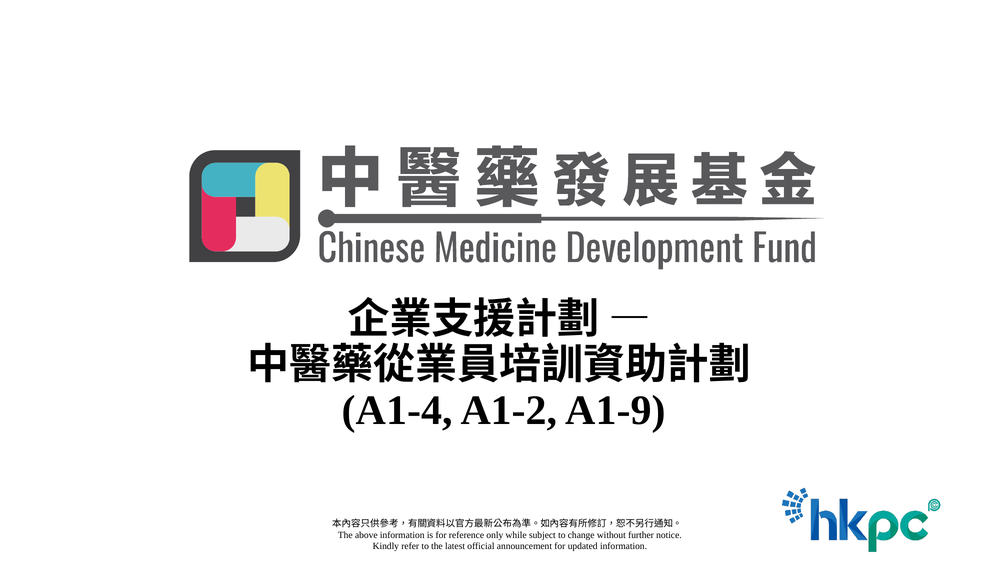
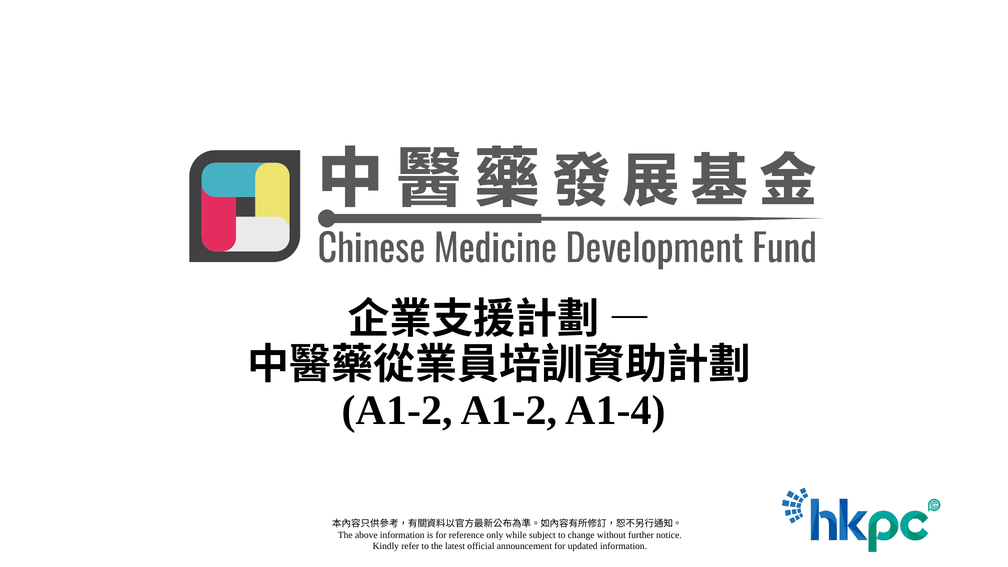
A1-4 at (397, 410): A1-4 -> A1-2
A1-9: A1-9 -> A1-4
